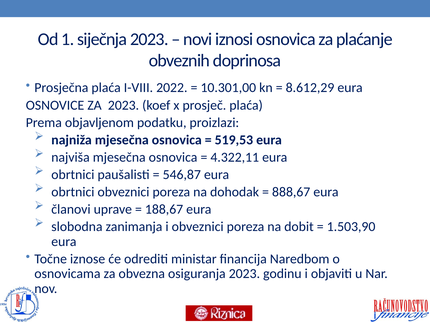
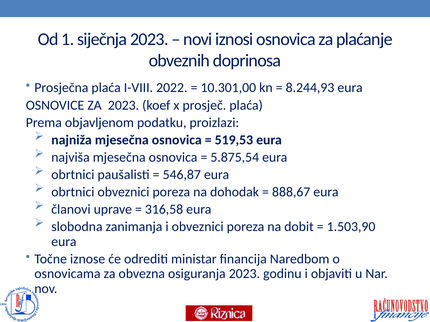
8.612,29: 8.612,29 -> 8.244,93
4.322,11: 4.322,11 -> 5.875,54
188,67: 188,67 -> 316,58
